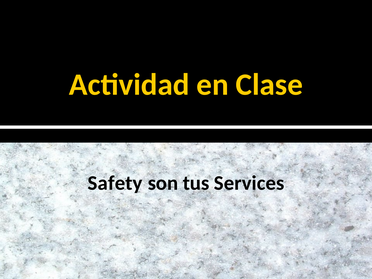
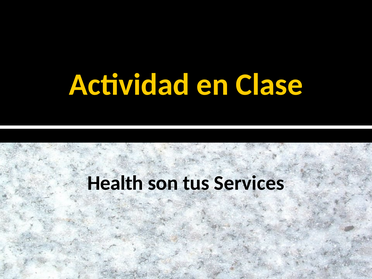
Safety: Safety -> Health
